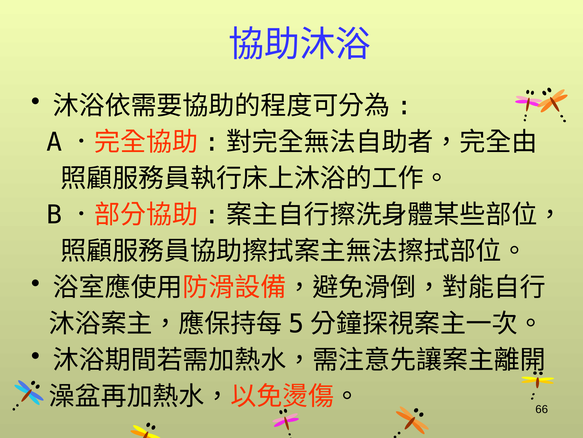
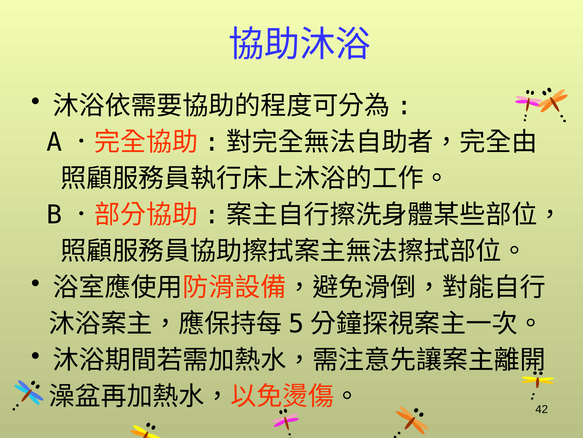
66: 66 -> 42
